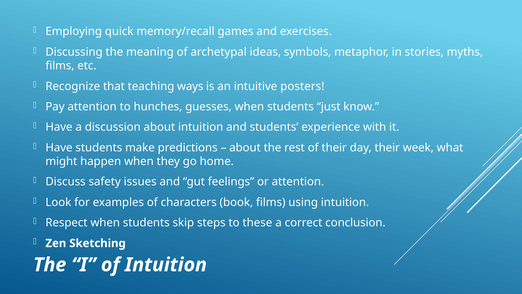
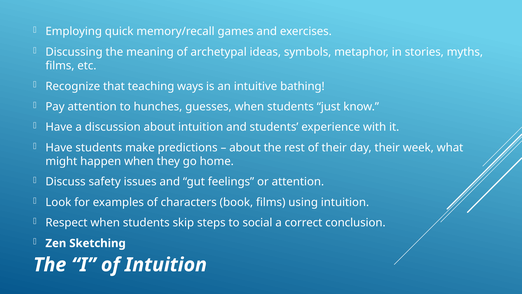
posters: posters -> bathing
these: these -> social
